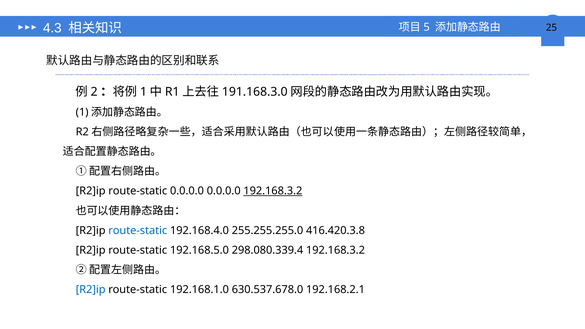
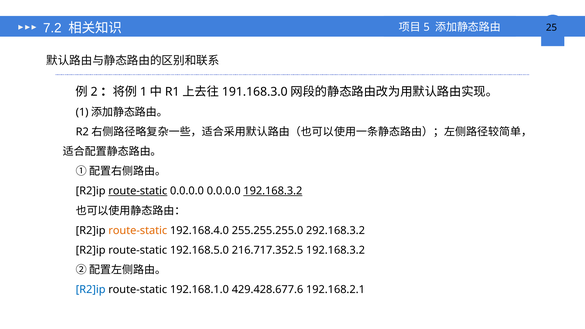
4.3: 4.3 -> 7.2
route-static at (138, 191) underline: none -> present
route-static at (138, 230) colour: blue -> orange
416.420.3.8: 416.420.3.8 -> 292.168.3.2
298.080.339.4: 298.080.339.4 -> 216.717.352.5
630.537.678.0: 630.537.678.0 -> 429.428.677.6
